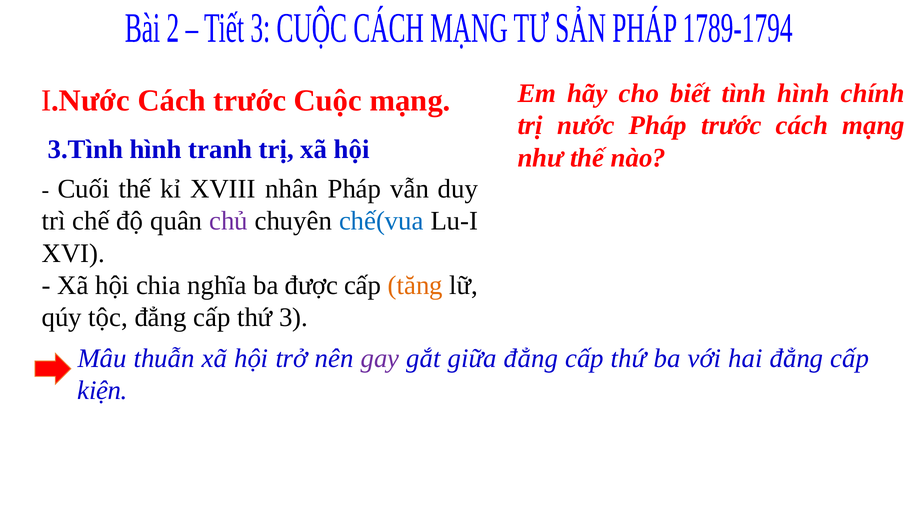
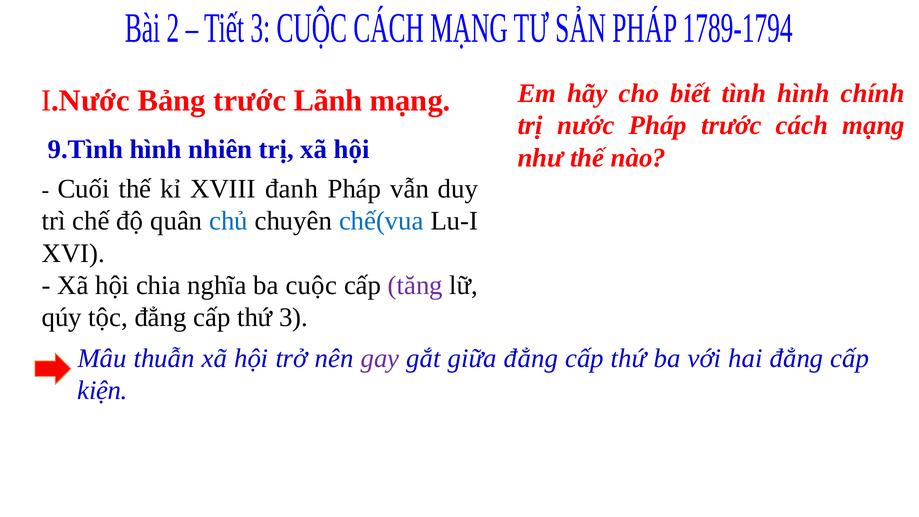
Cách: Cách -> Bảng
Cuộc: Cuộc -> Lãnh
3.Tình: 3.Tình -> 9.Tình
tranh: tranh -> nhiên
nhân: nhân -> đanh
chủ colour: purple -> blue
được: được -> cuộc
tăng colour: orange -> purple
